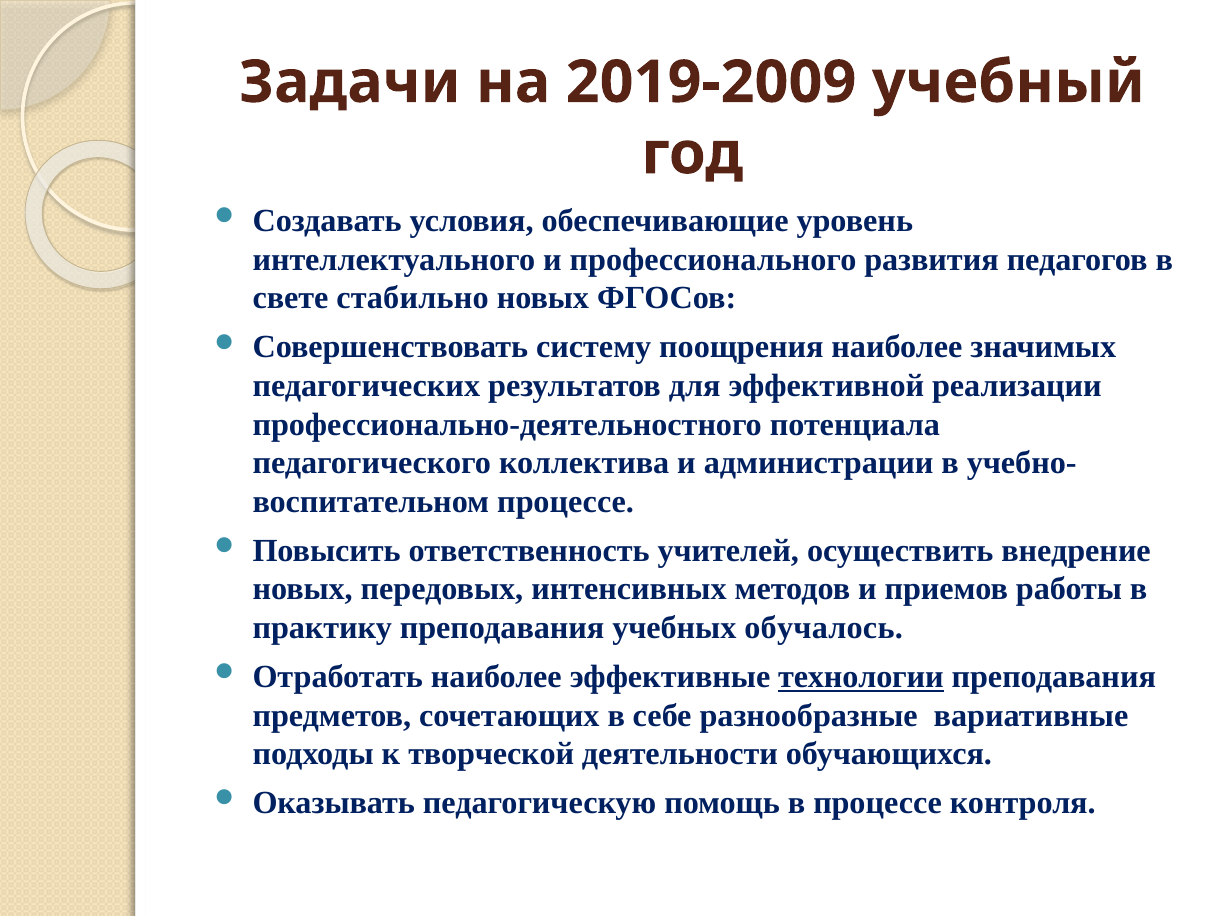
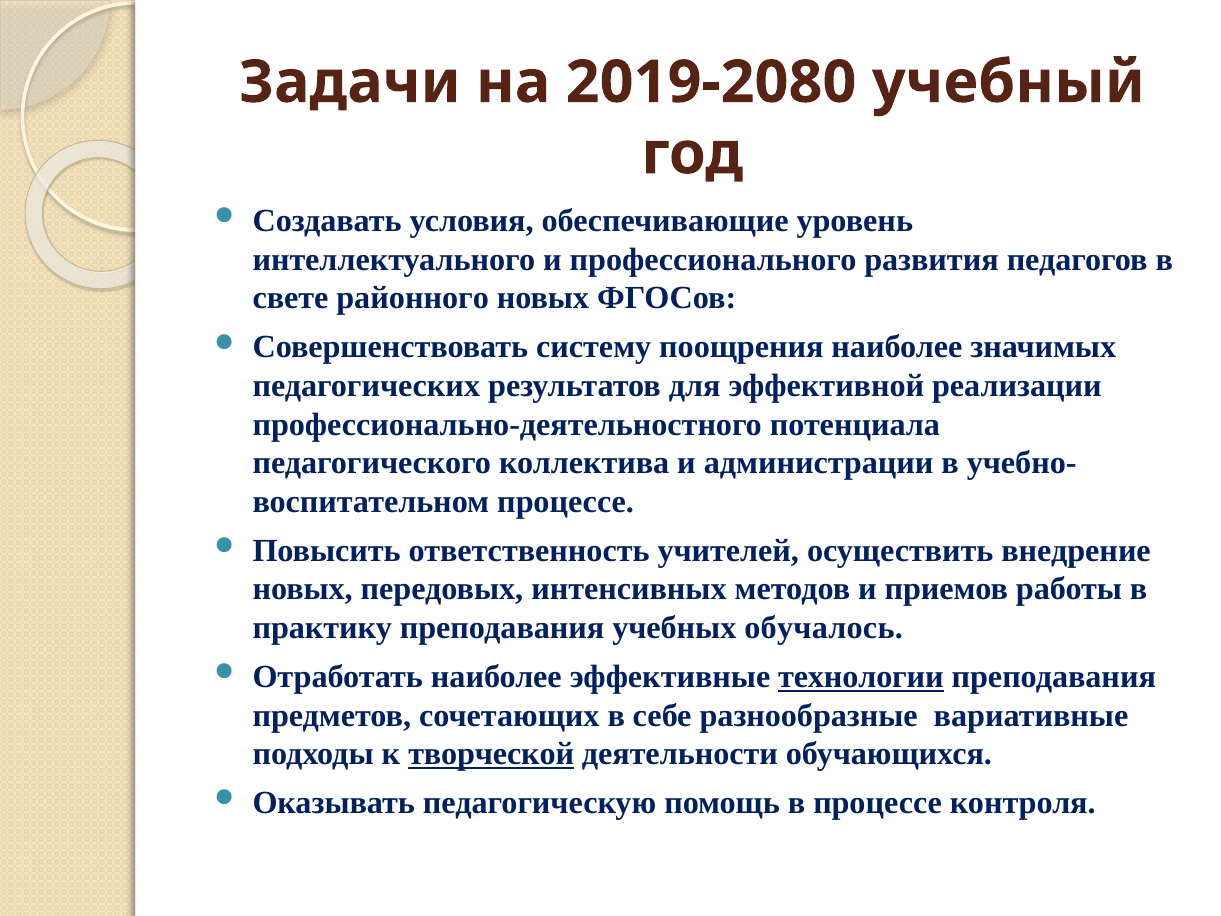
2019-2009: 2019-2009 -> 2019-2080
стабильно: стабильно -> районного
творческой underline: none -> present
